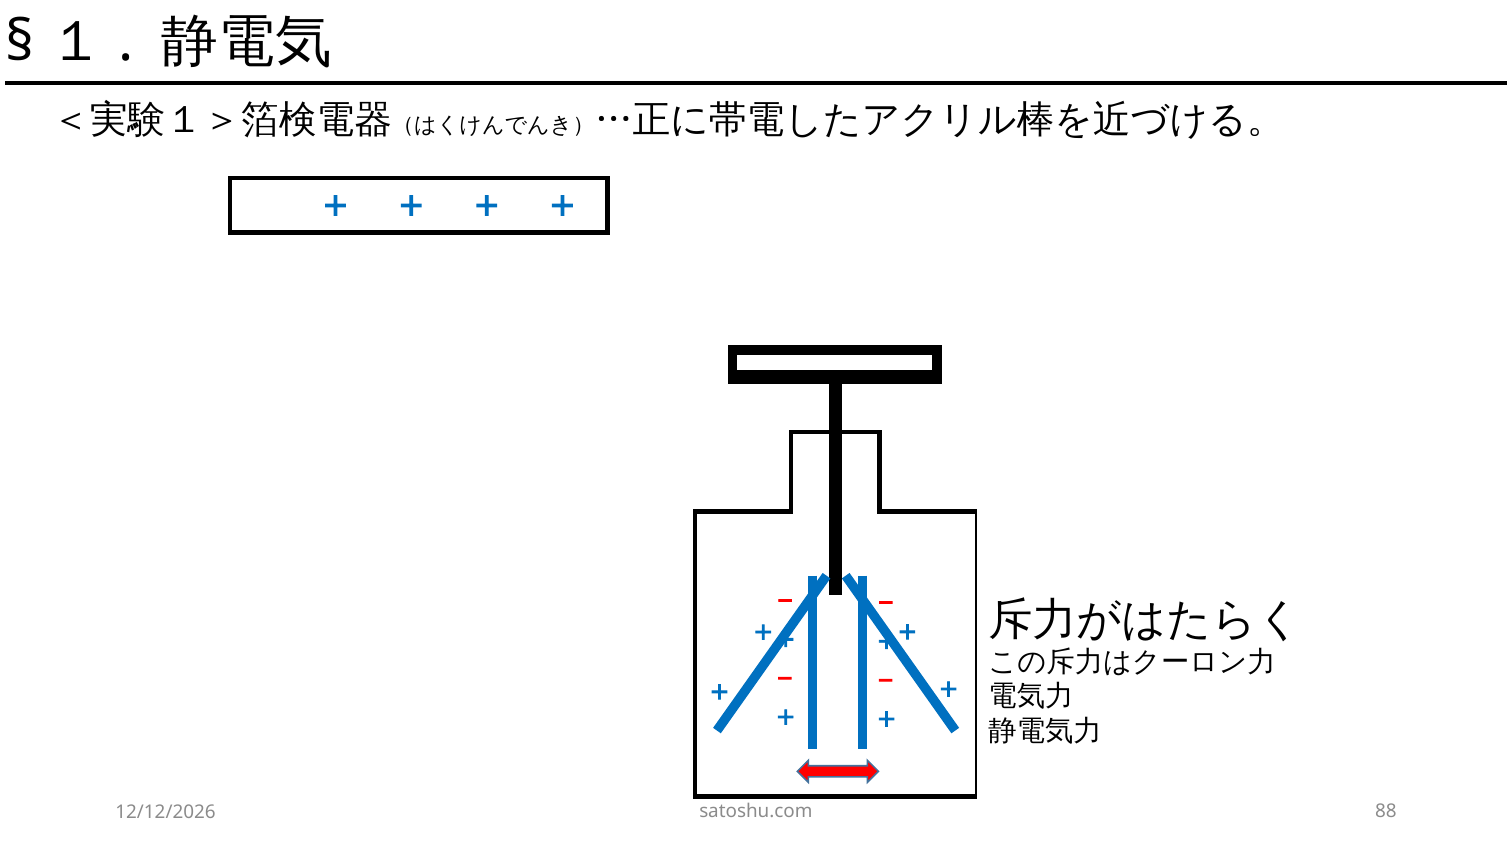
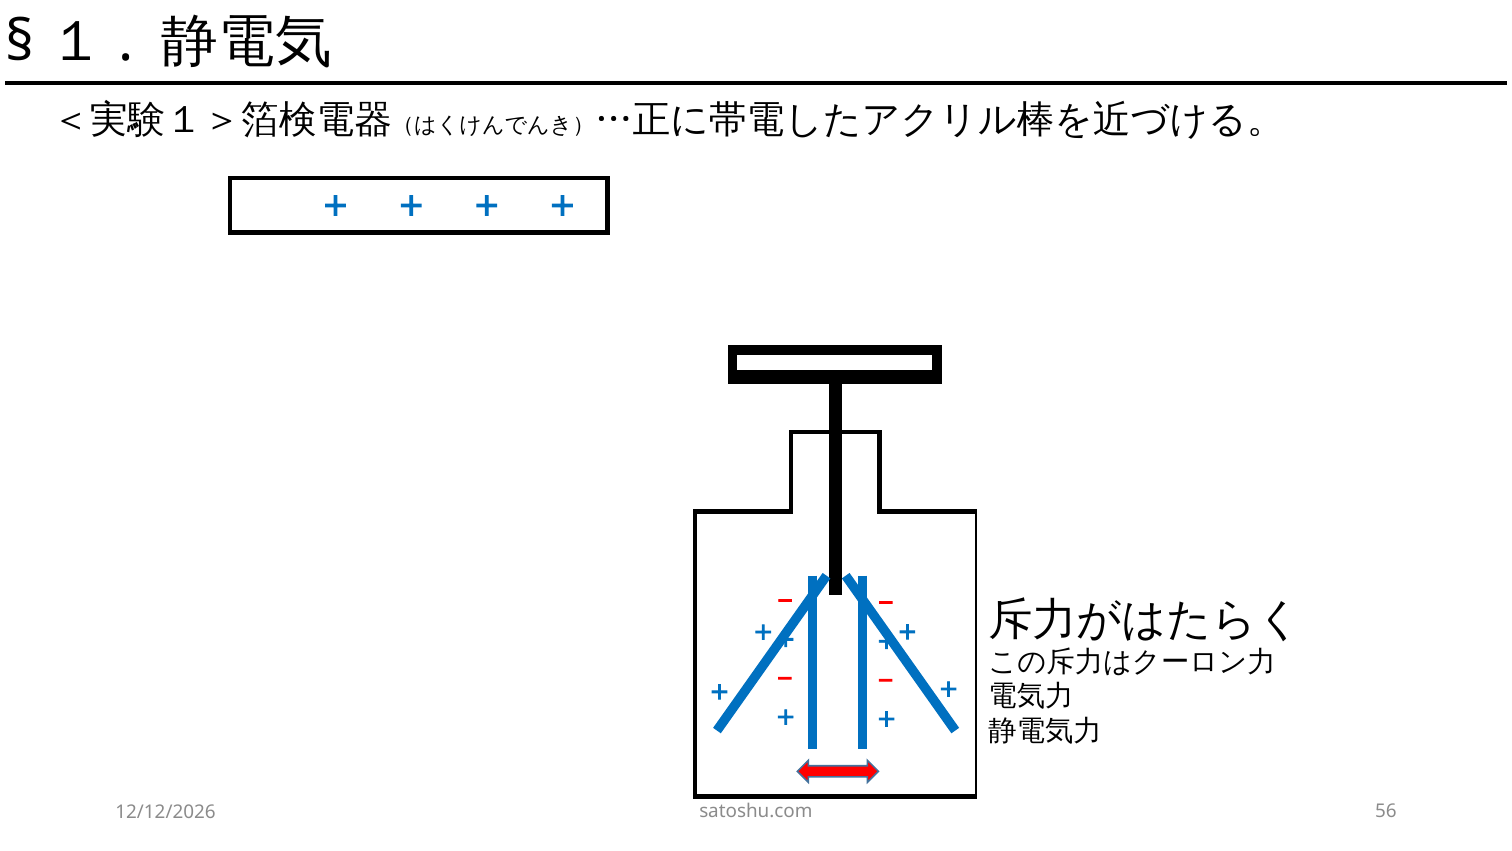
88: 88 -> 56
